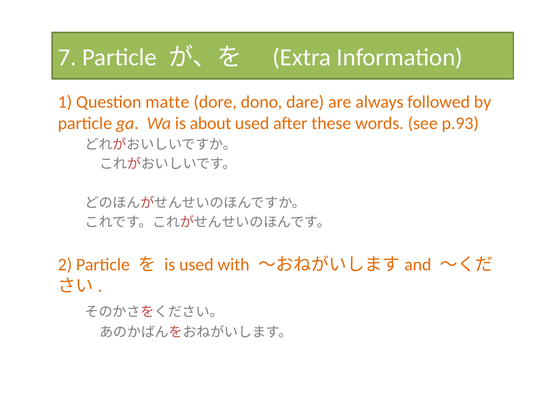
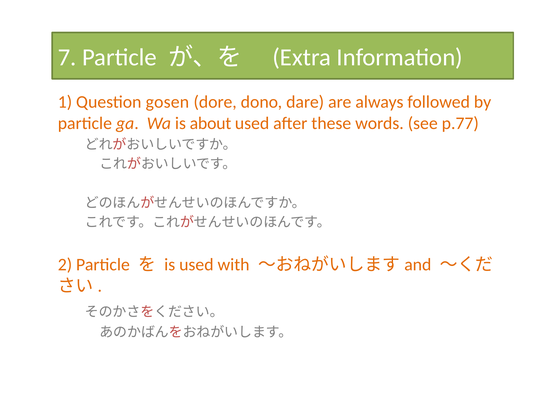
matte: matte -> gosen
p.93: p.93 -> p.77
